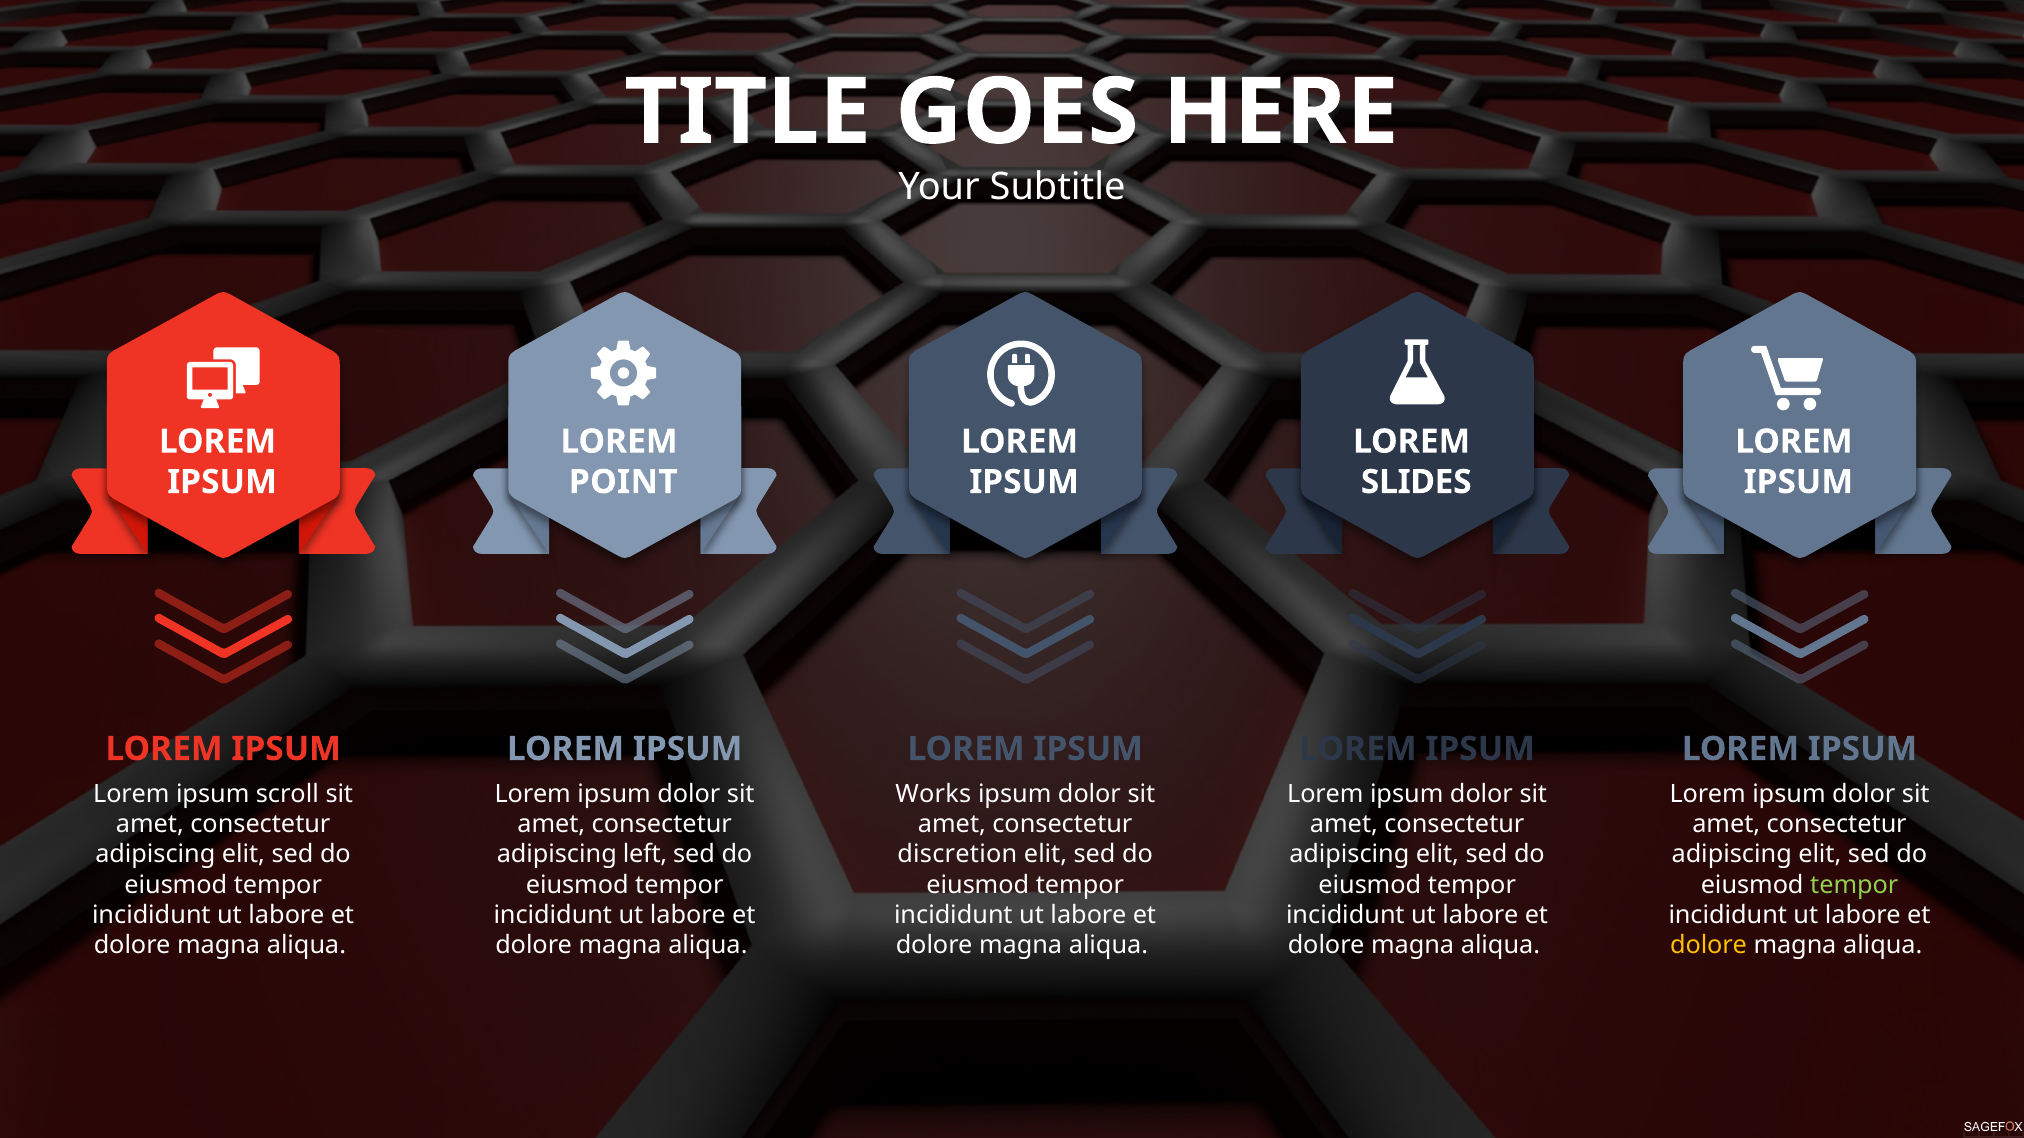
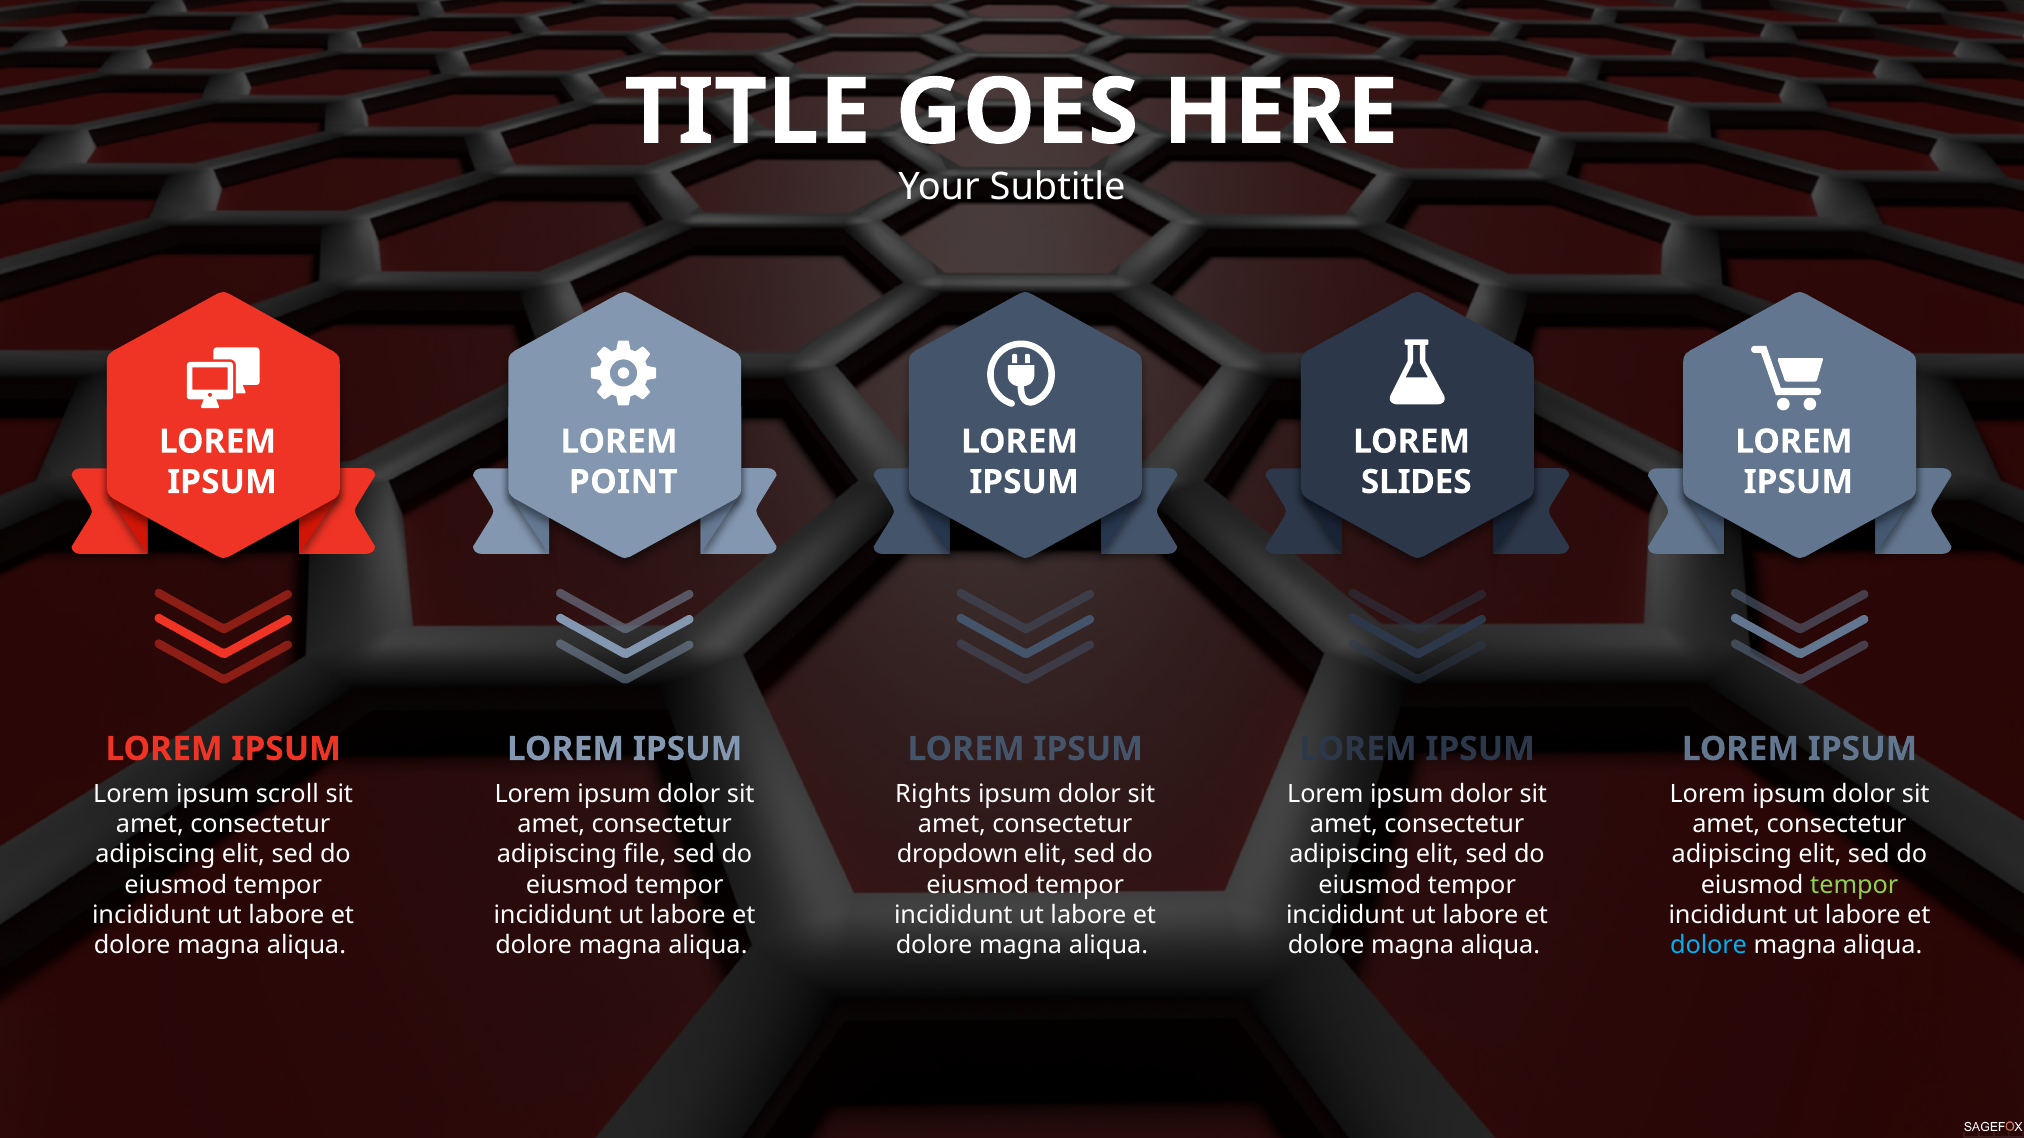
Works: Works -> Rights
left: left -> file
discretion: discretion -> dropdown
dolore at (1709, 946) colour: yellow -> light blue
